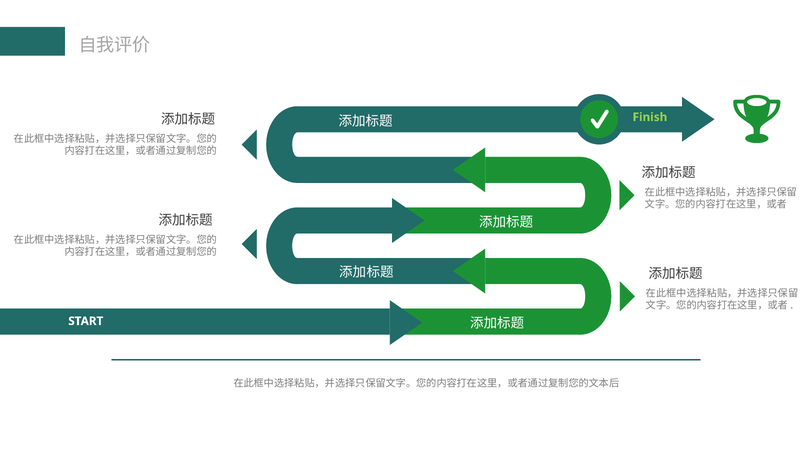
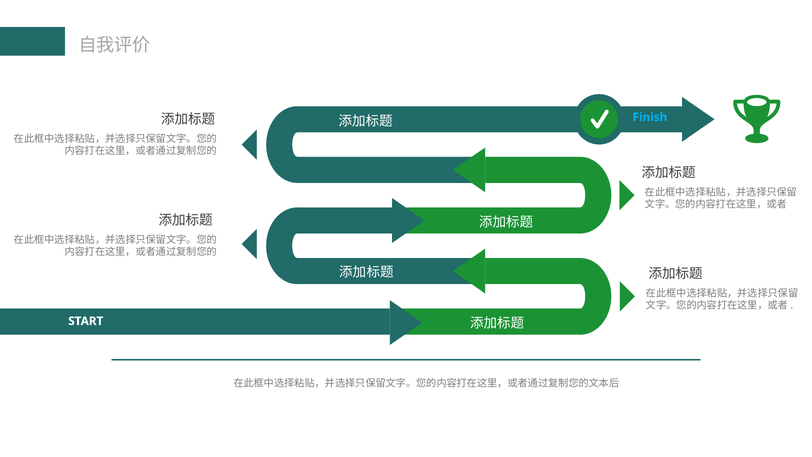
Finish colour: light green -> light blue
